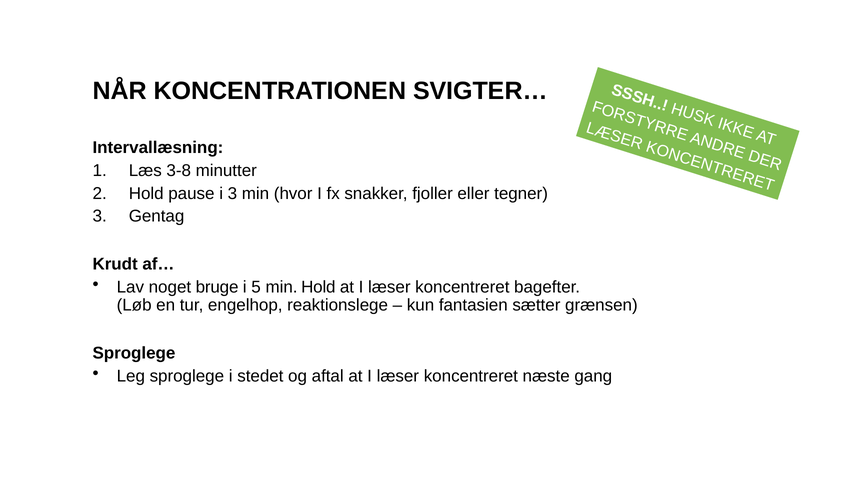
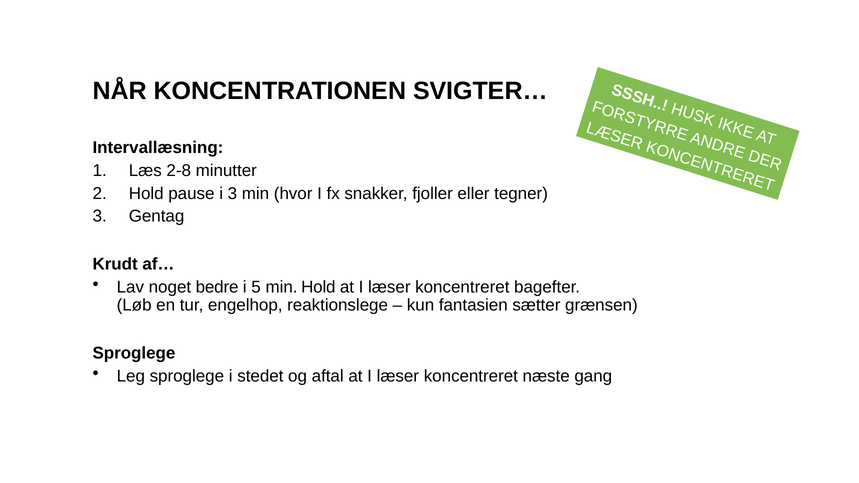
3-8: 3-8 -> 2-8
bruge: bruge -> bedre
